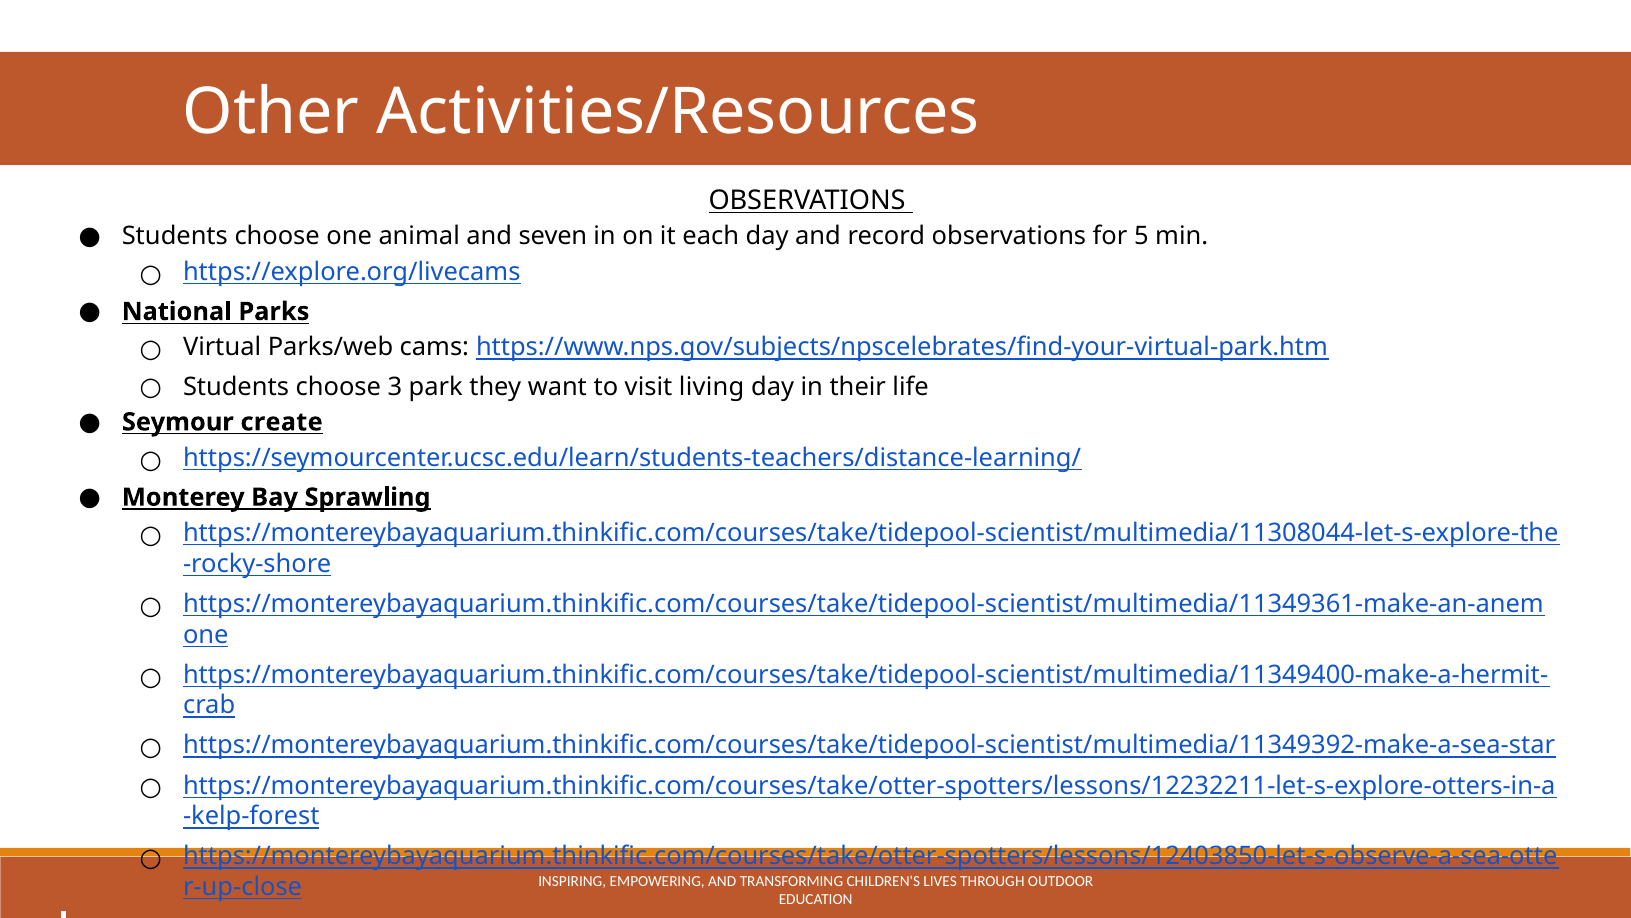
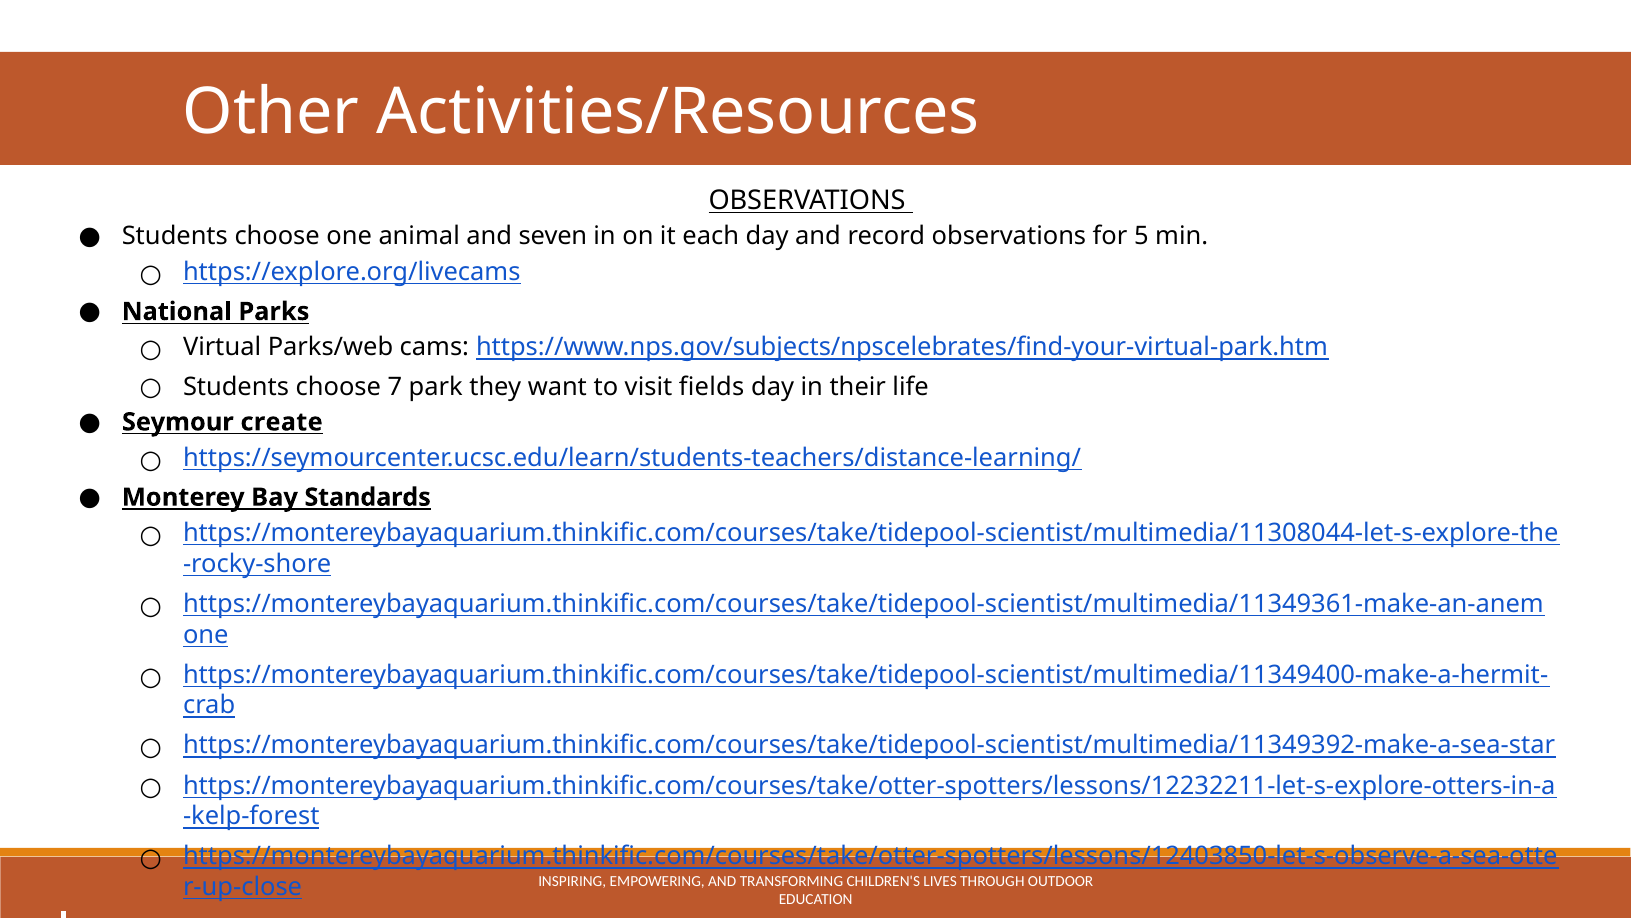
3: 3 -> 7
living: living -> fields
Sprawling: Sprawling -> Standards
